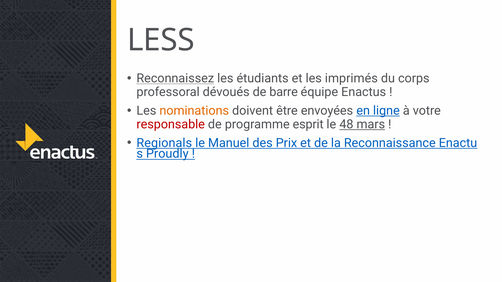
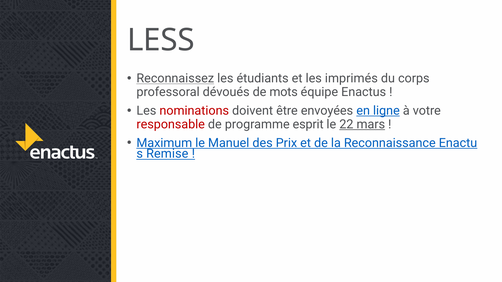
barre: barre -> mots
nominations colour: orange -> red
48: 48 -> 22
Regionals: Regionals -> Maximum
Proudly: Proudly -> Remise
